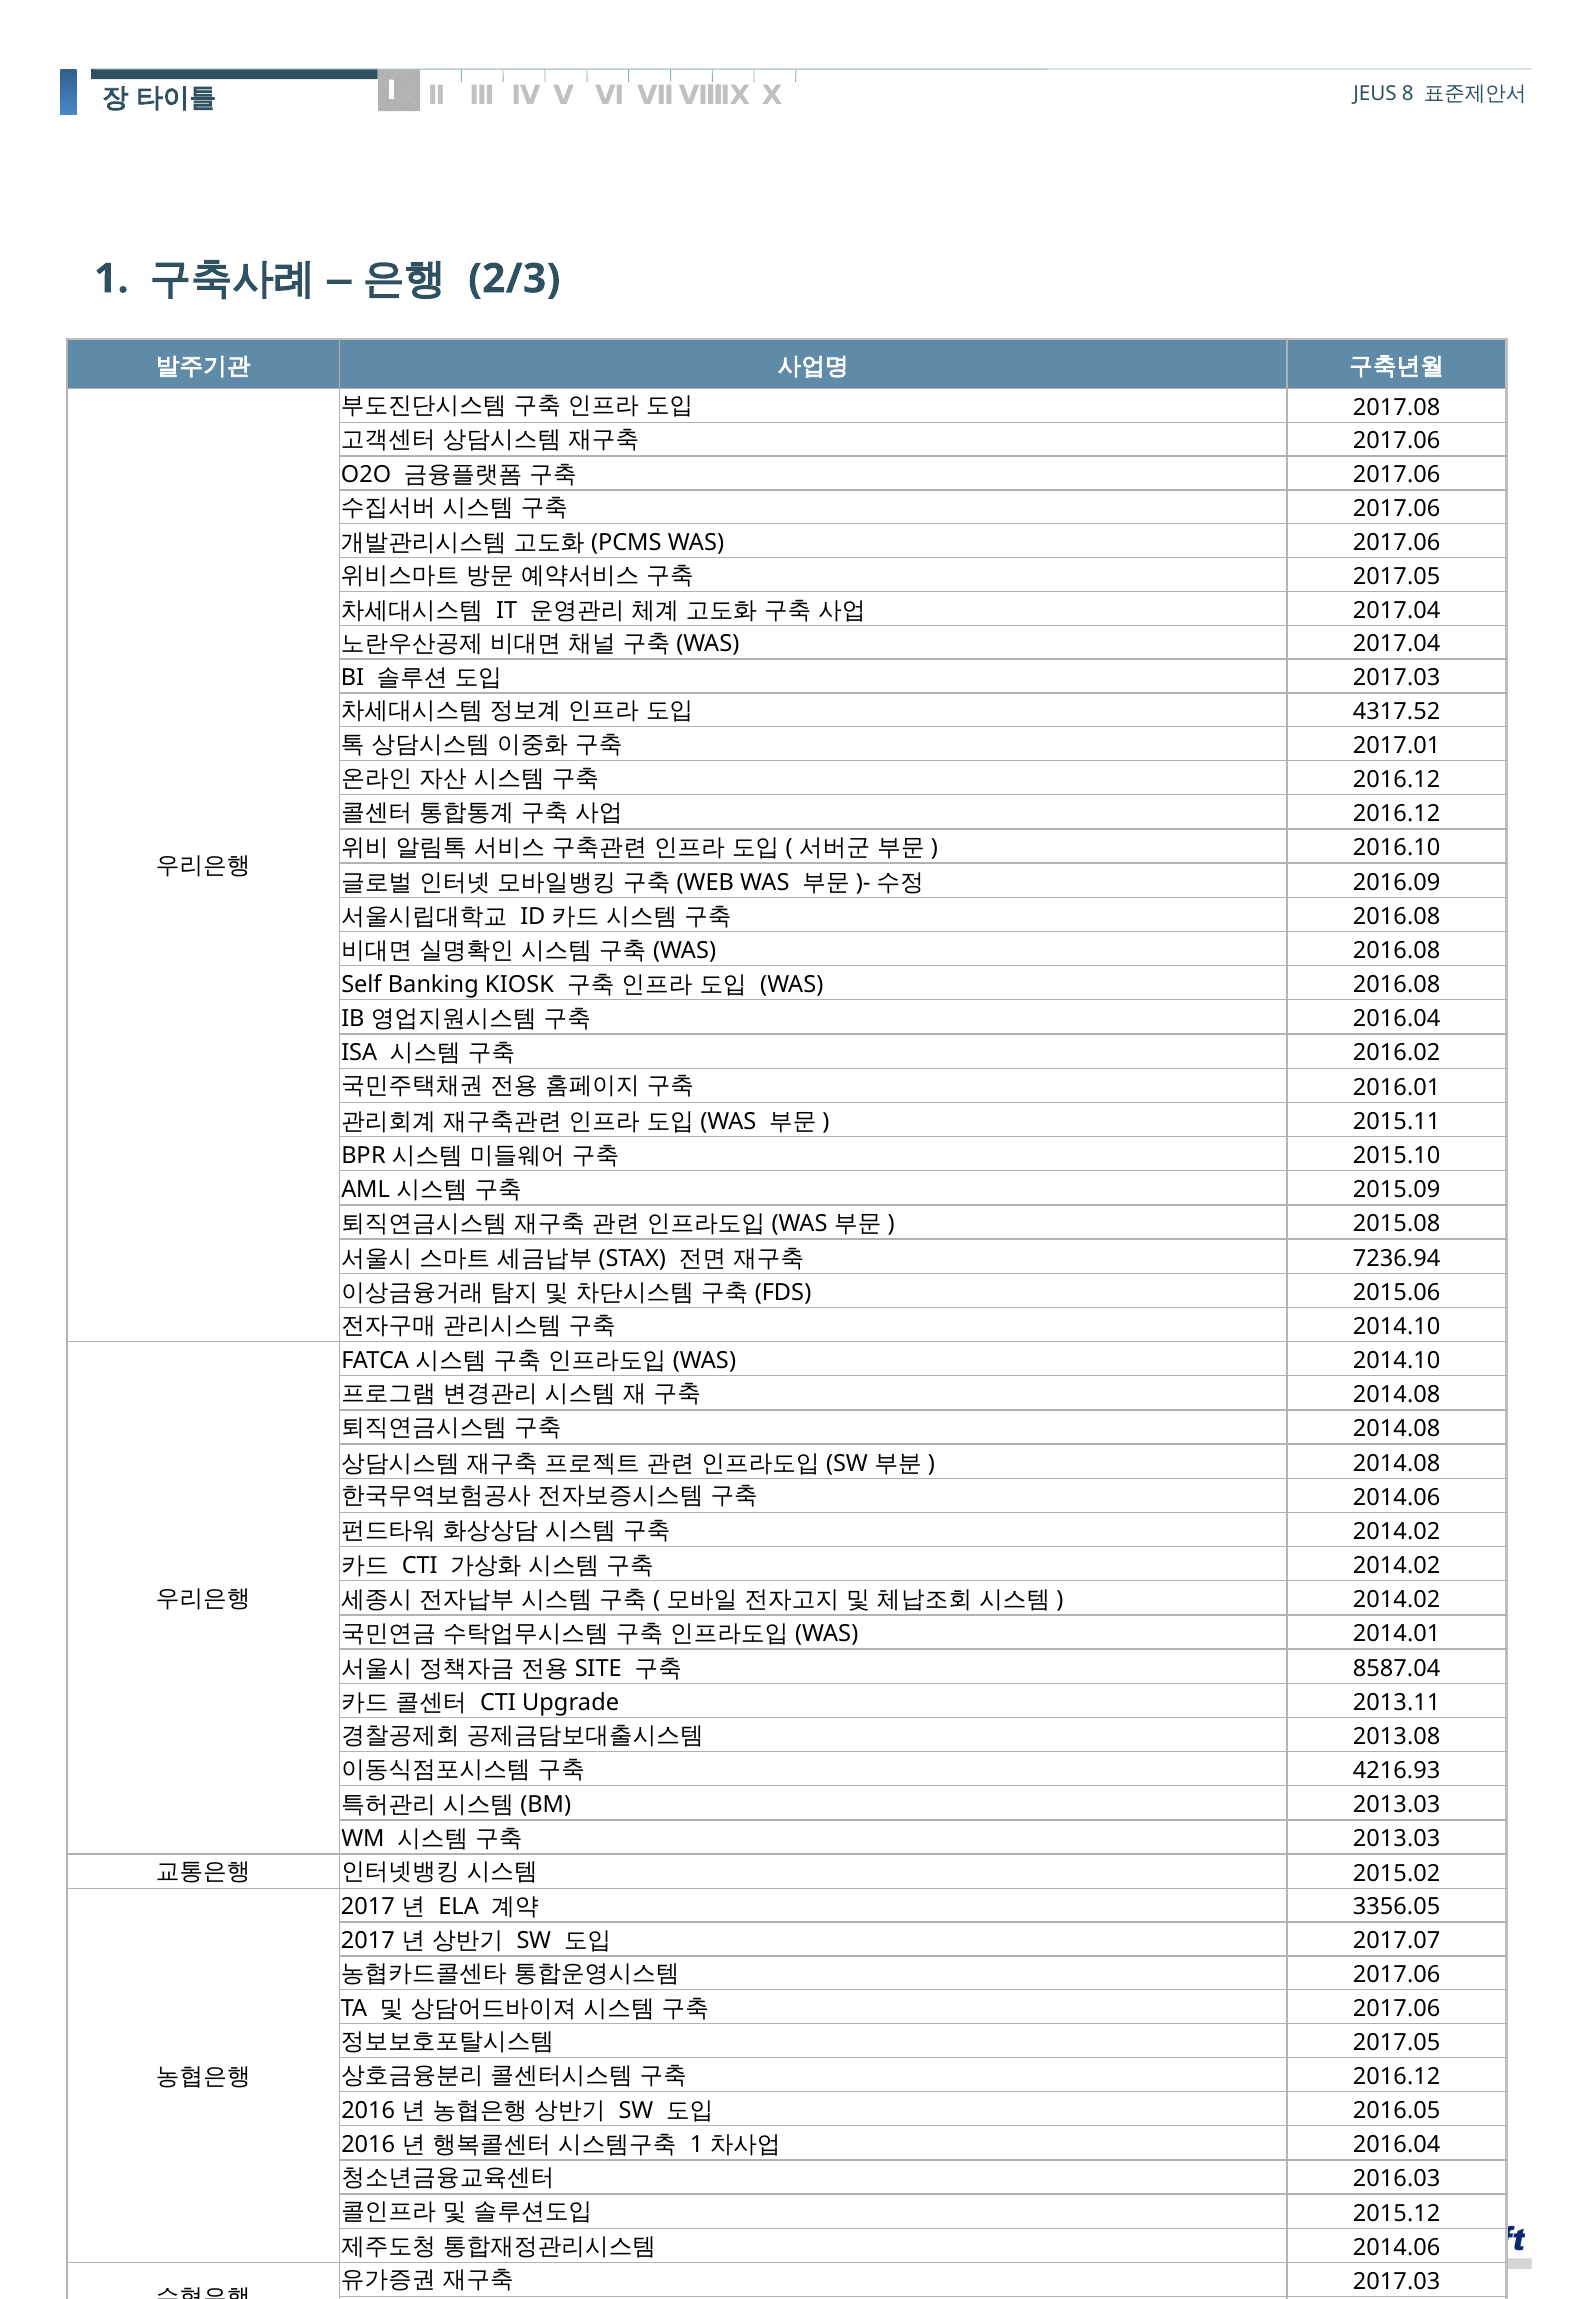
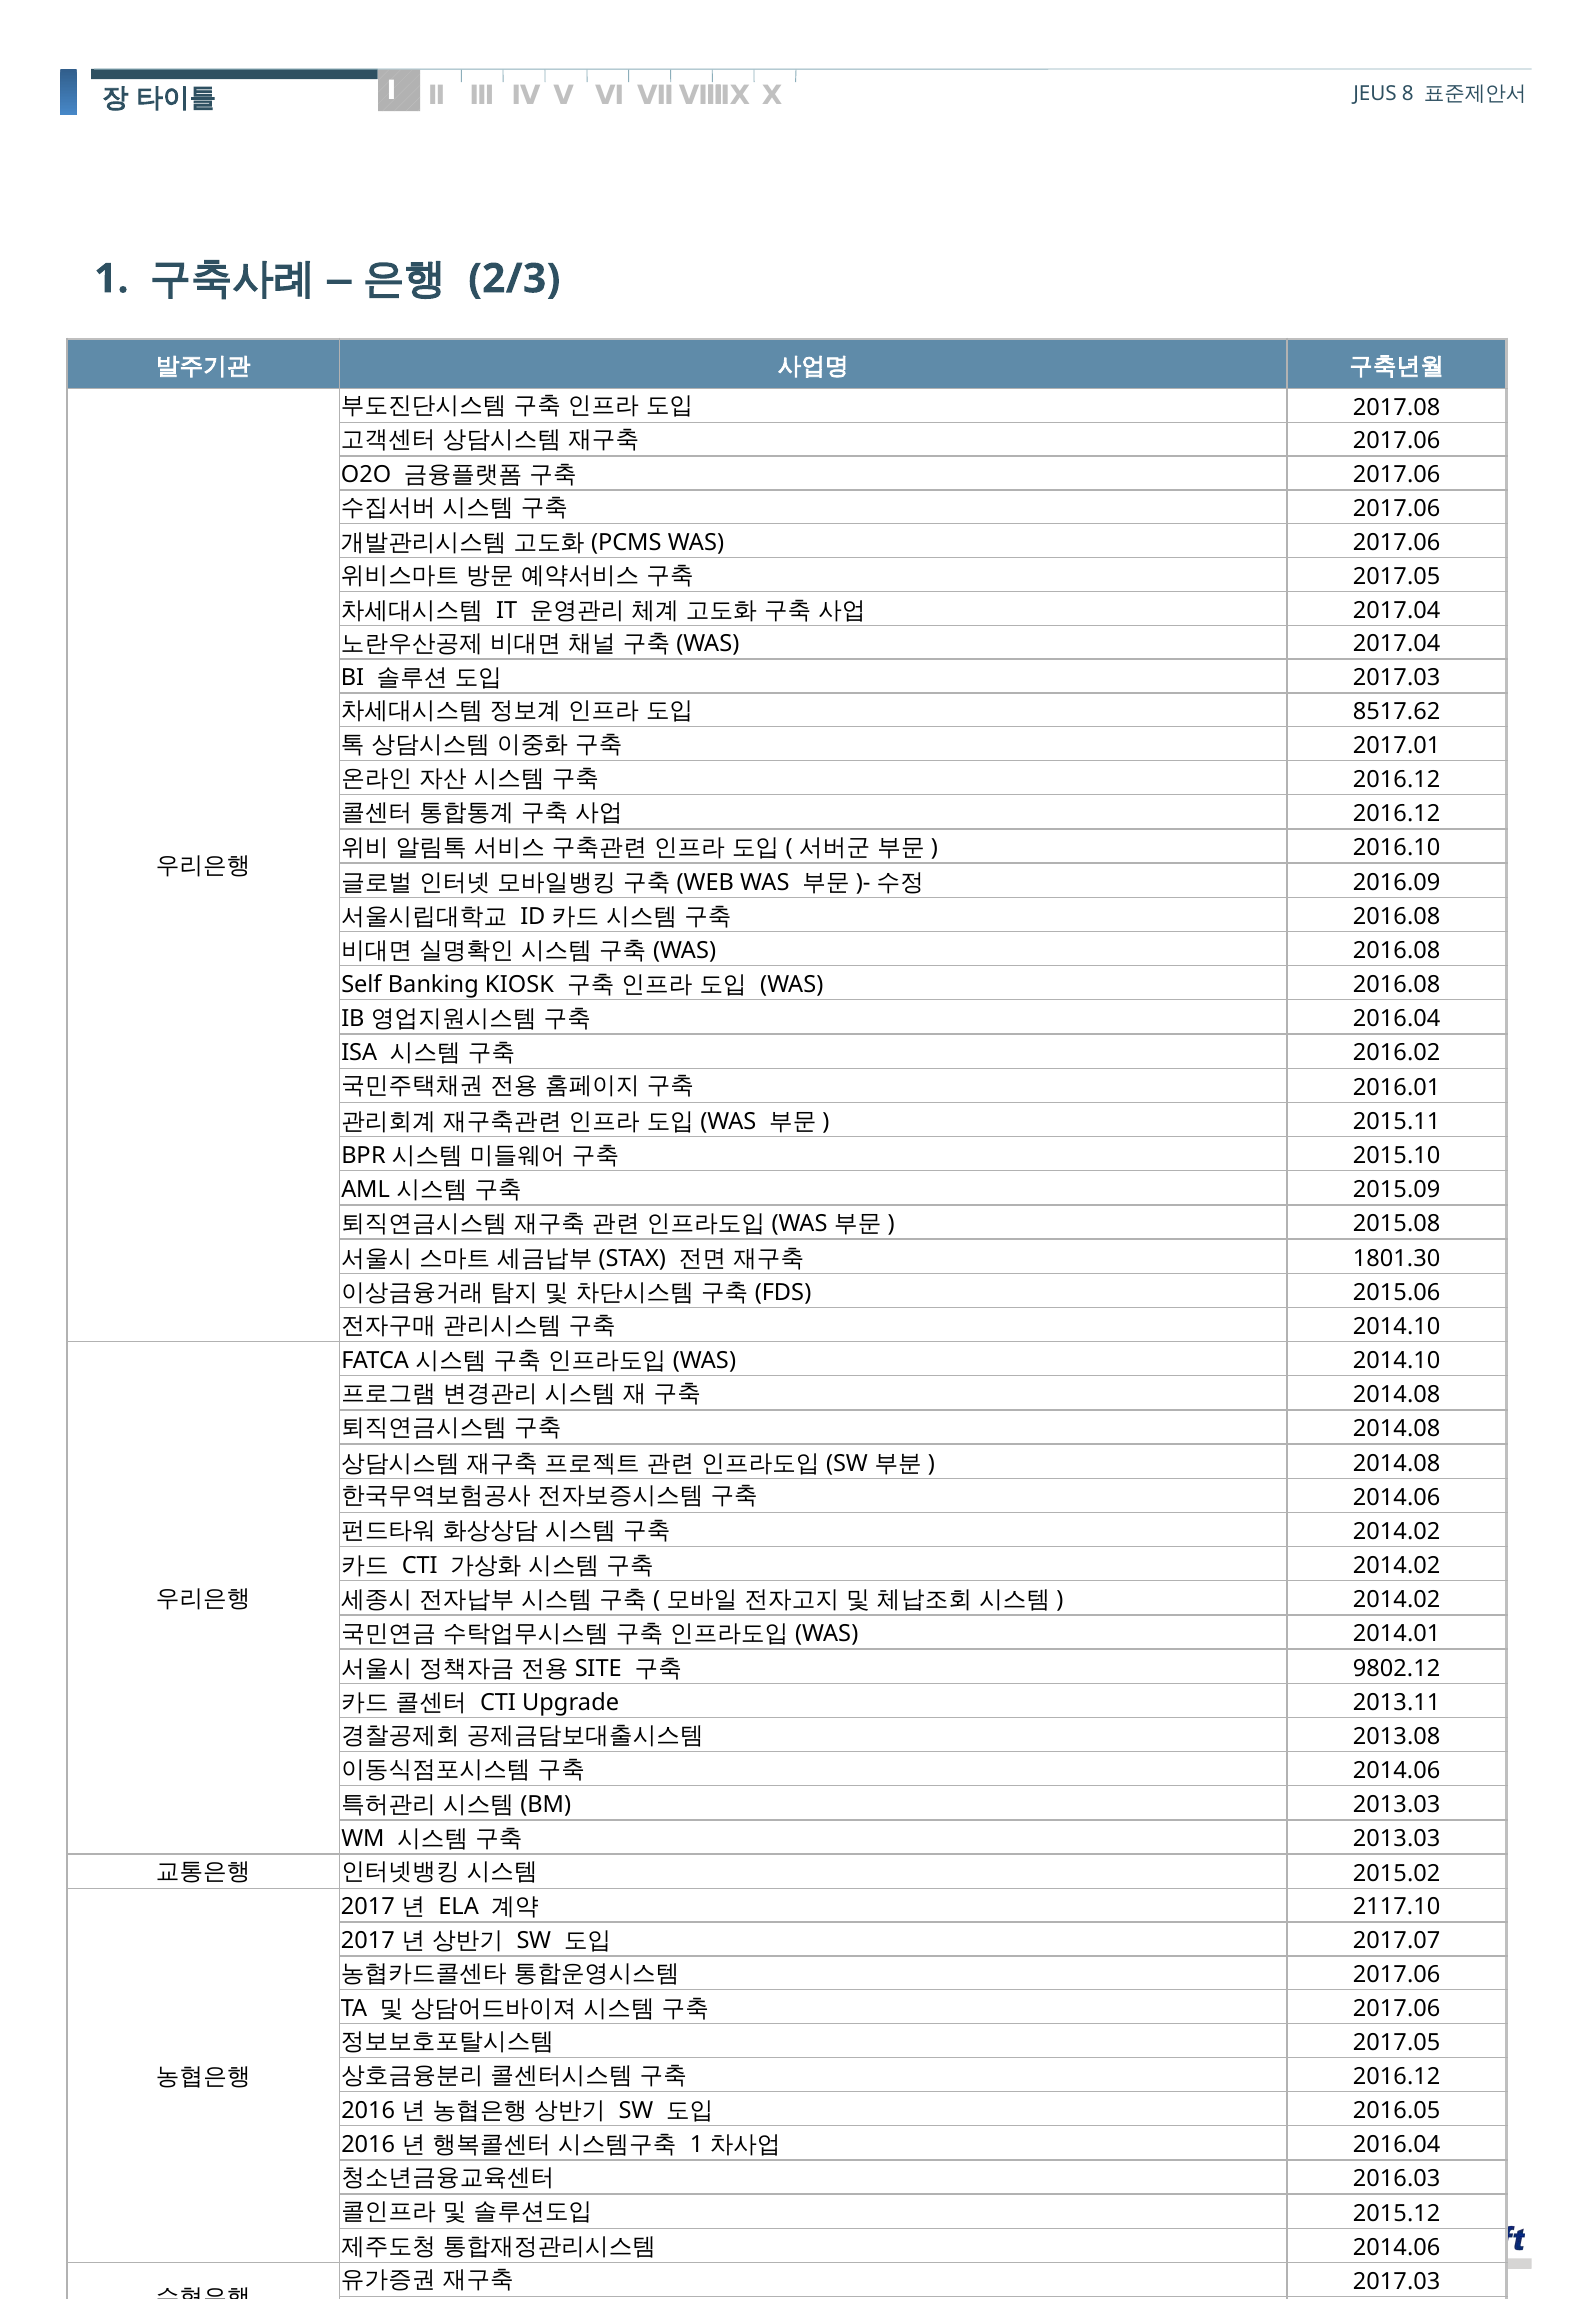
4317.52: 4317.52 -> 8517.62
7236.94: 7236.94 -> 1801.30
8587.04: 8587.04 -> 9802.12
4216.93 at (1397, 1771): 4216.93 -> 2014.06
3356.05: 3356.05 -> 2117.10
